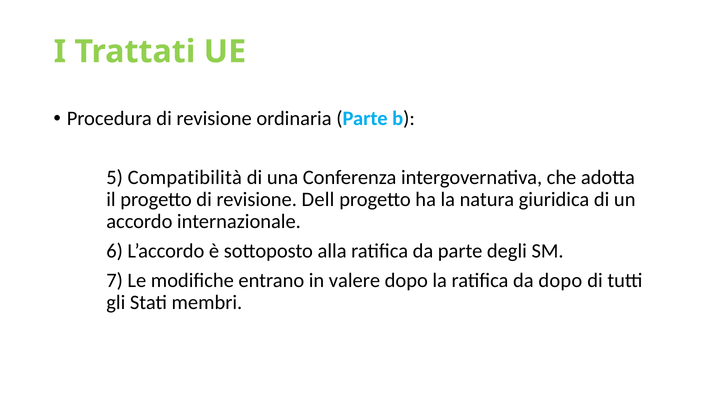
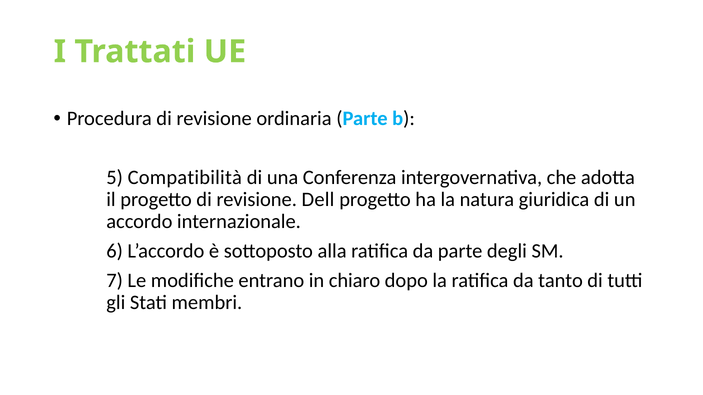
valere: valere -> chiaro
da dopo: dopo -> tanto
